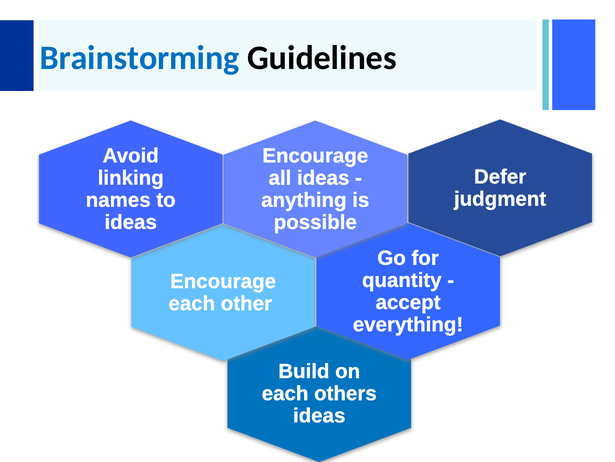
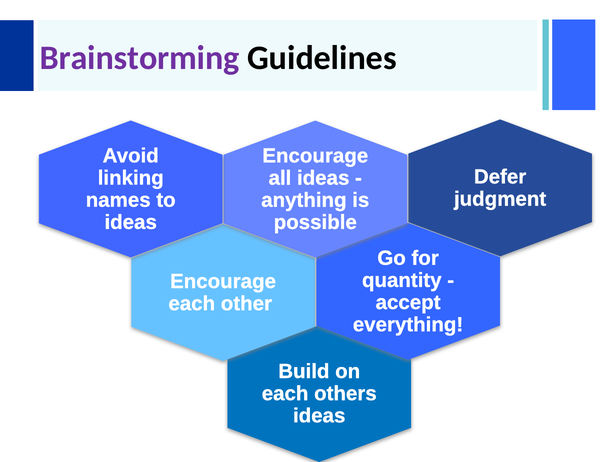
Brainstorming colour: blue -> purple
